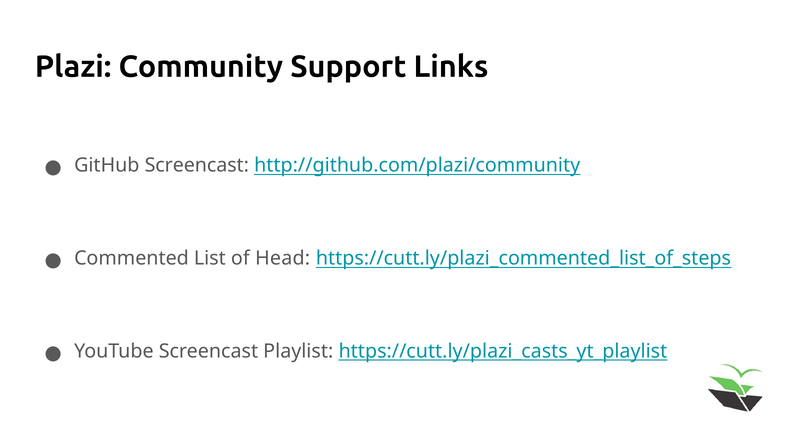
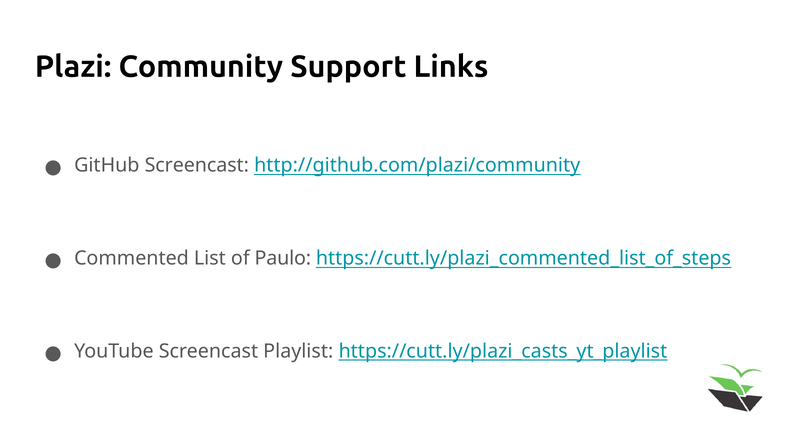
Head: Head -> Paulo
